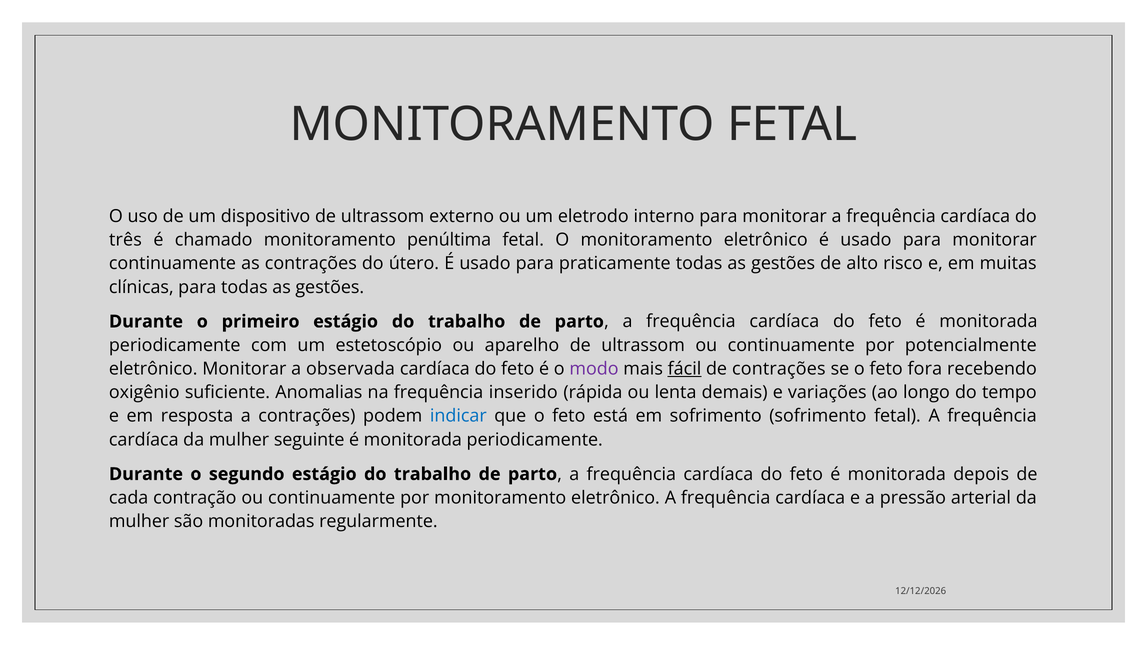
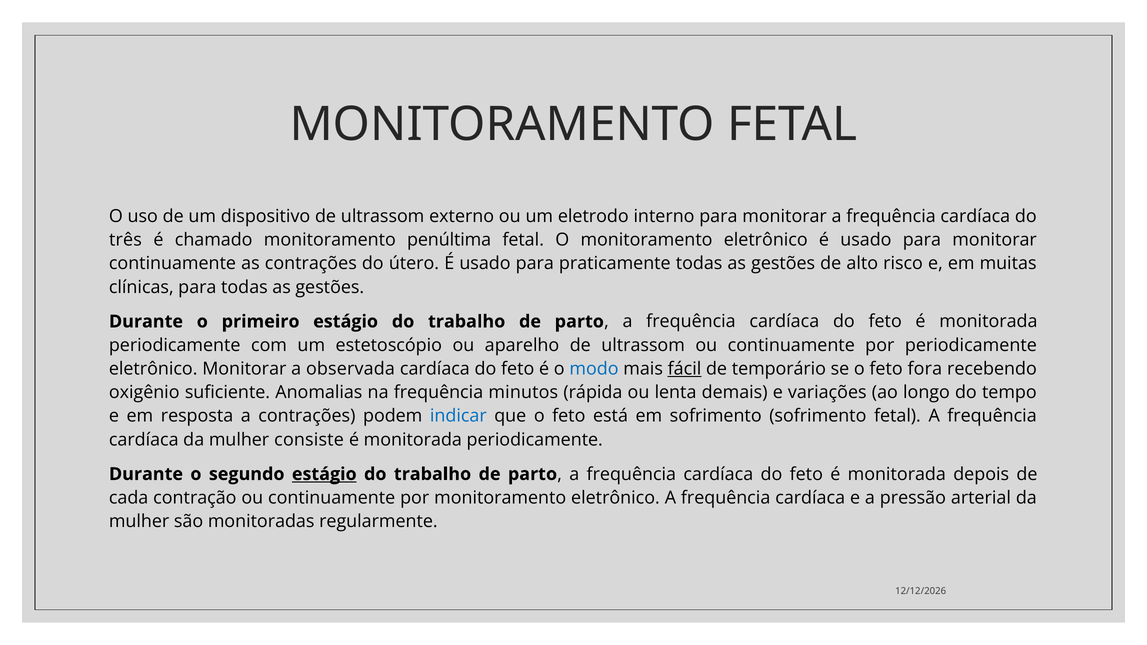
por potencialmente: potencialmente -> periodicamente
modo colour: purple -> blue
de contrações: contrações -> temporário
inserido: inserido -> minutos
seguinte: seguinte -> consiste
estágio at (324, 474) underline: none -> present
